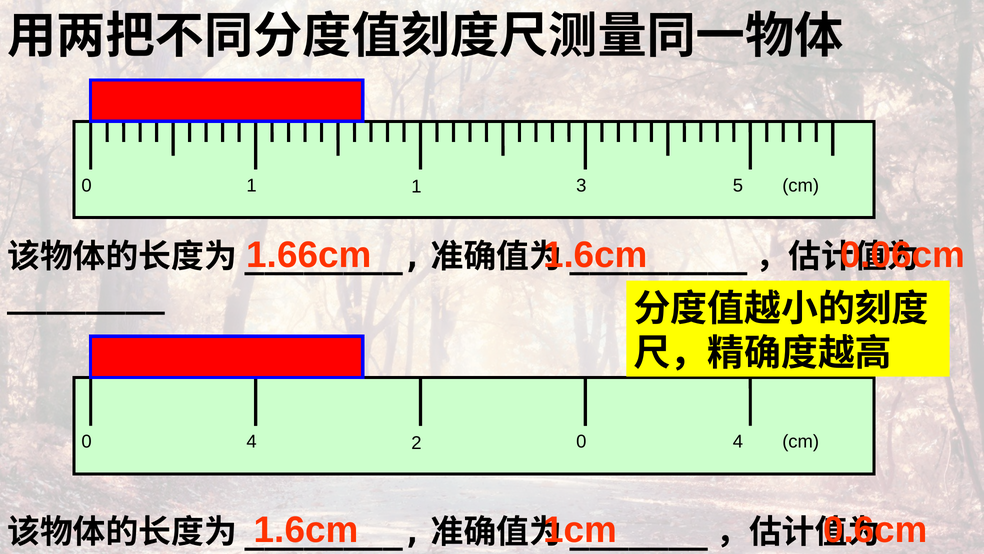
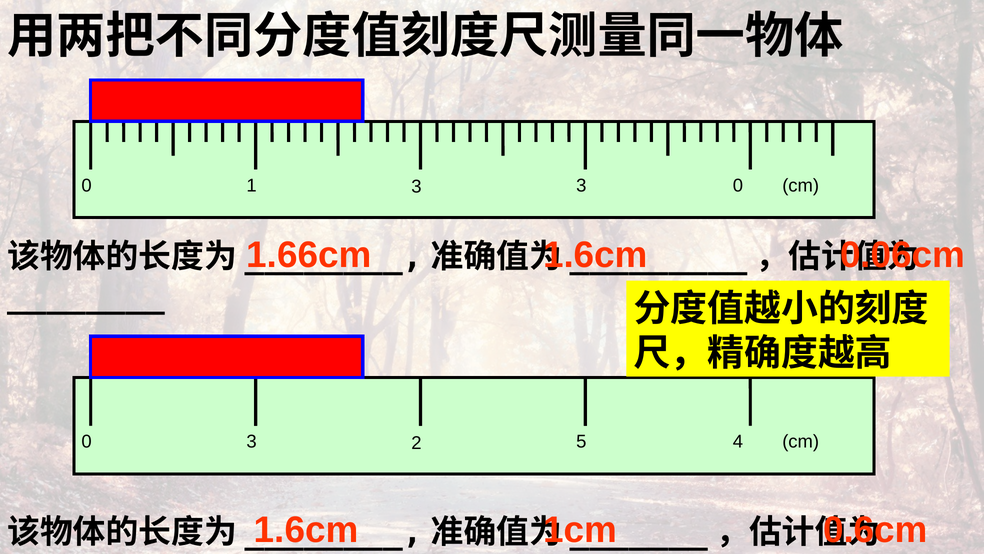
1 1: 1 -> 3
3 5: 5 -> 0
4 at (252, 441): 4 -> 3
2 0: 0 -> 5
